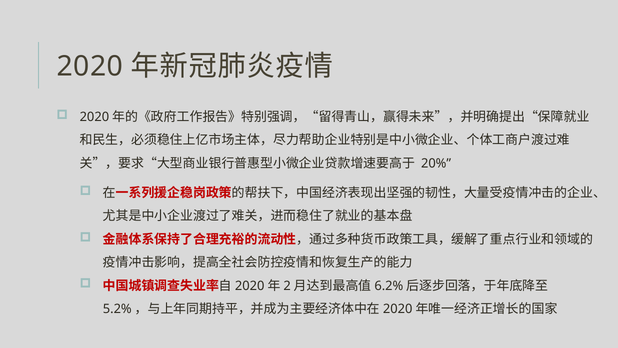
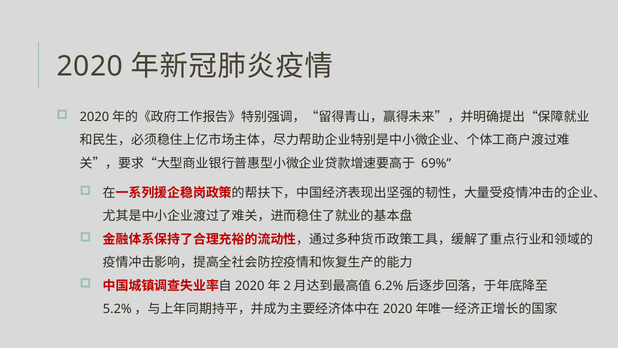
20%: 20% -> 69%
